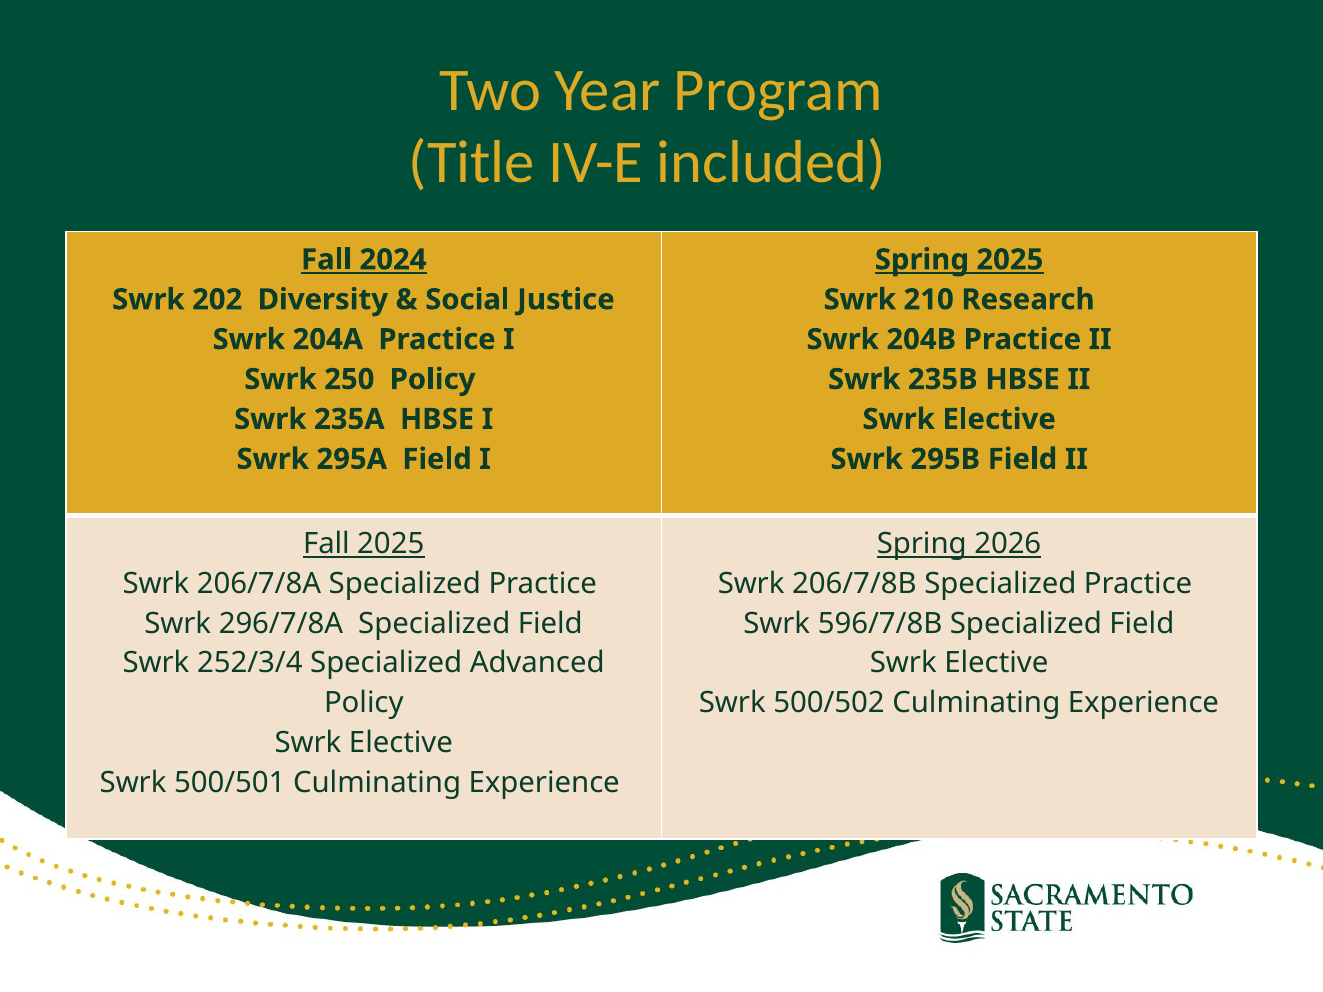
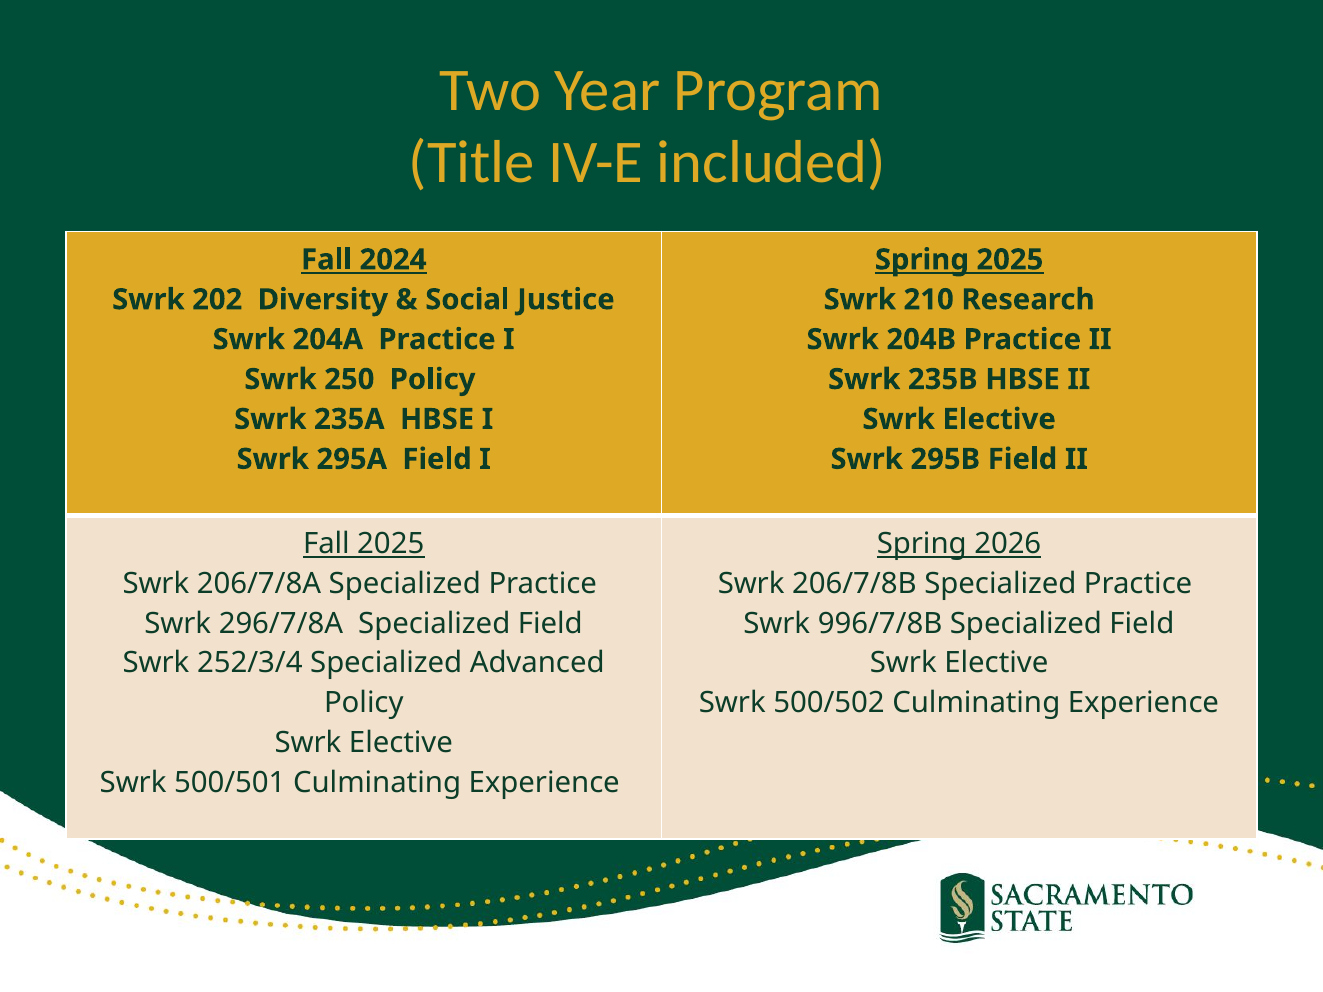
596/7/8B: 596/7/8B -> 996/7/8B
